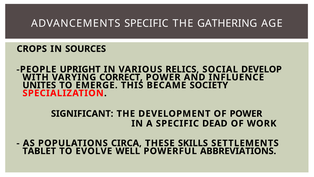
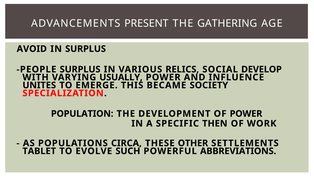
ADVANCEMENTS SPECIFIC: SPECIFIC -> PRESENT
CROPS: CROPS -> AVOID
IN SOURCES: SOURCES -> SURPLUS
PEOPLE UPRIGHT: UPRIGHT -> SURPLUS
CORRECT: CORRECT -> USUALLY
SIGNIFICANT: SIGNIFICANT -> POPULATION
DEAD: DEAD -> THEN
SKILLS: SKILLS -> OTHER
WELL: WELL -> SUCH
